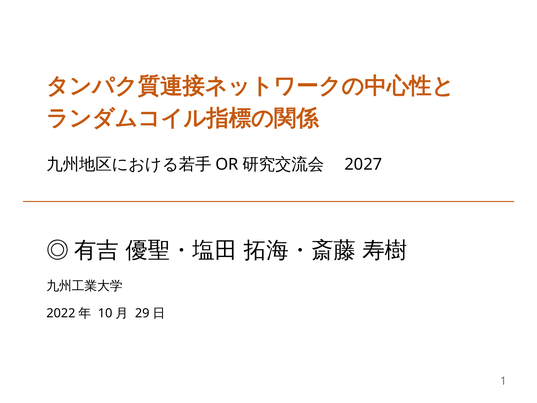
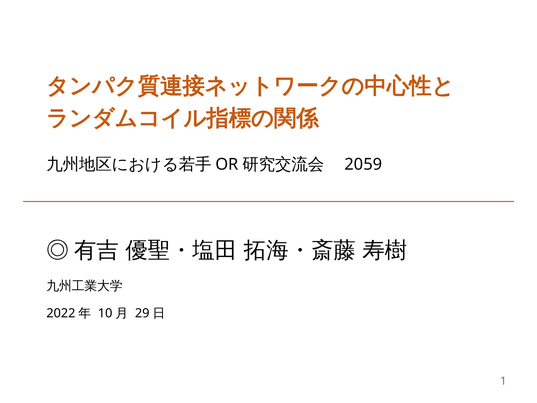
2027: 2027 -> 2059
